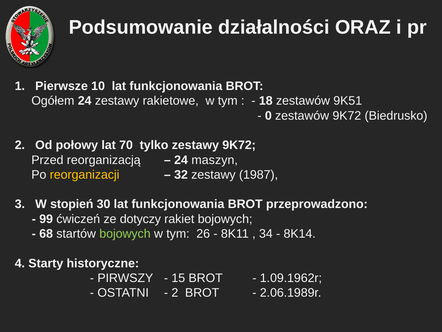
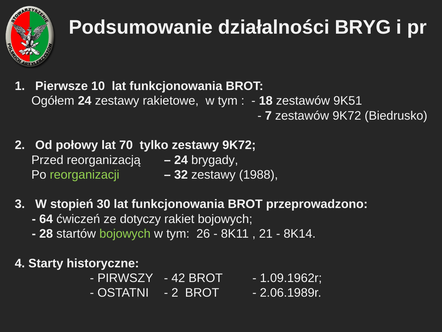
ORAZ: ORAZ -> BRYG
0: 0 -> 7
maszyn: maszyn -> brygady
reorganizacji colour: yellow -> light green
1987: 1987 -> 1988
99: 99 -> 64
68: 68 -> 28
34: 34 -> 21
15: 15 -> 42
